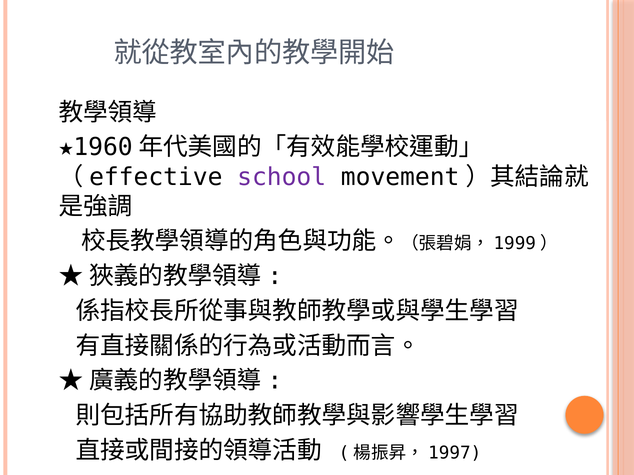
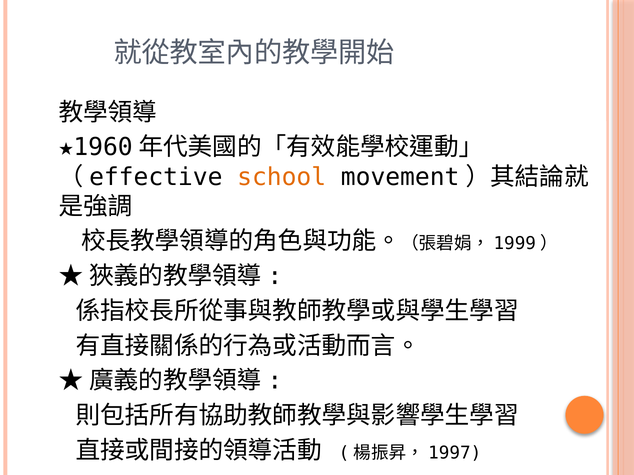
school colour: purple -> orange
